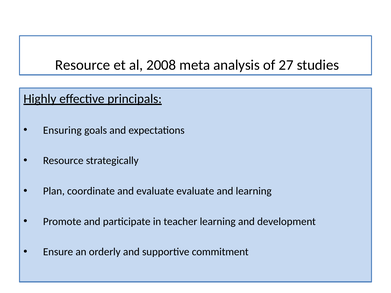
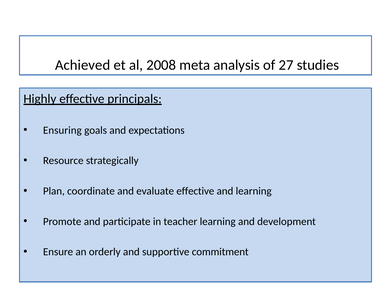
Resource at (83, 65): Resource -> Achieved
evaluate evaluate: evaluate -> effective
